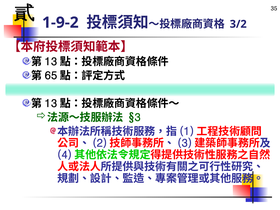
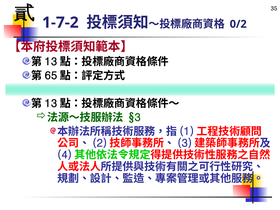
1-9-2: 1-9-2 -> 1-7-2
3/2: 3/2 -> 0/2
